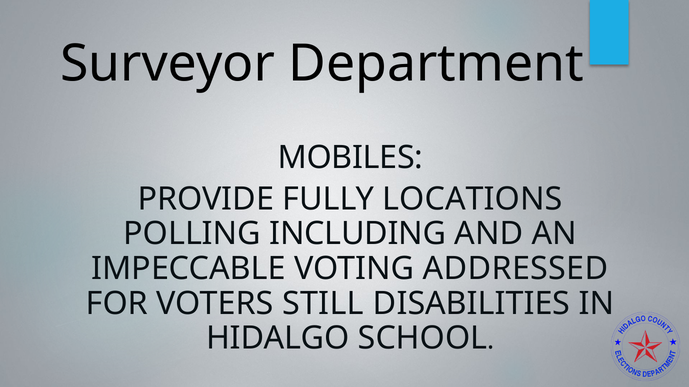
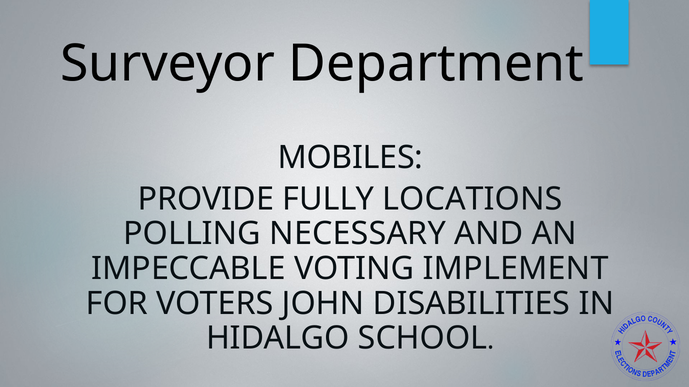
INCLUDING: INCLUDING -> NECESSARY
ADDRESSED: ADDRESSED -> IMPLEMENT
STILL: STILL -> JOHN
